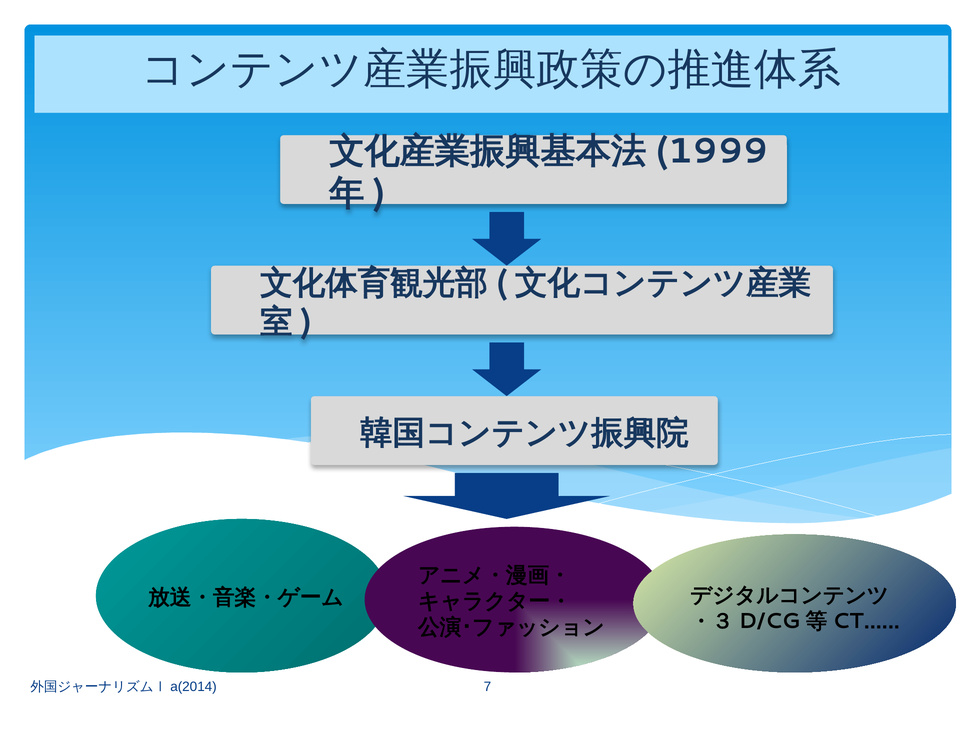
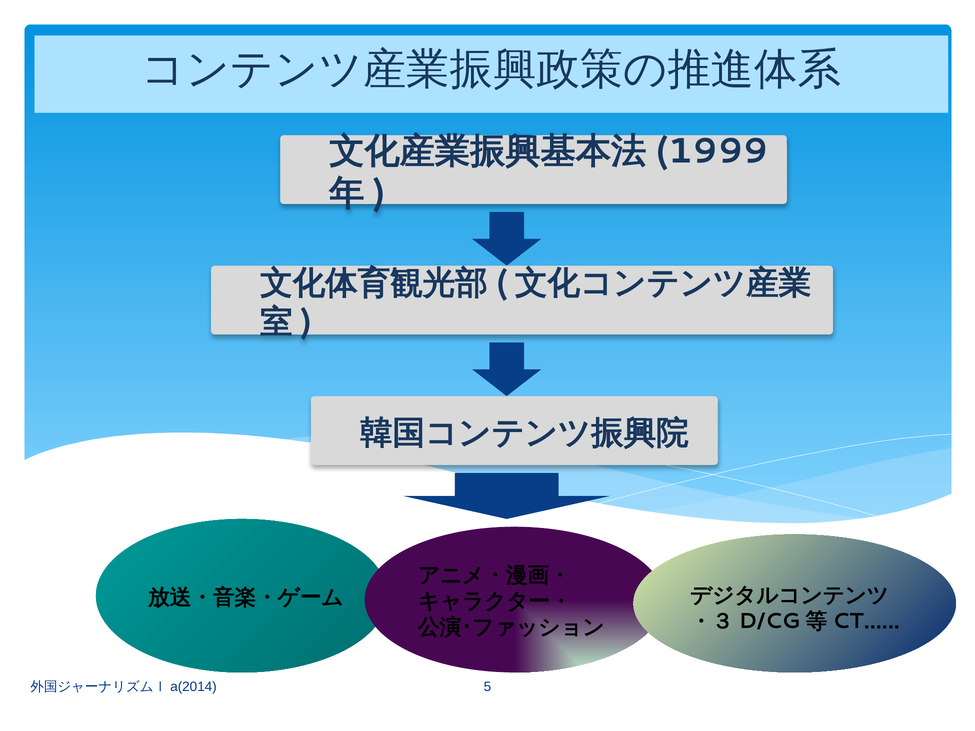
7: 7 -> 5
